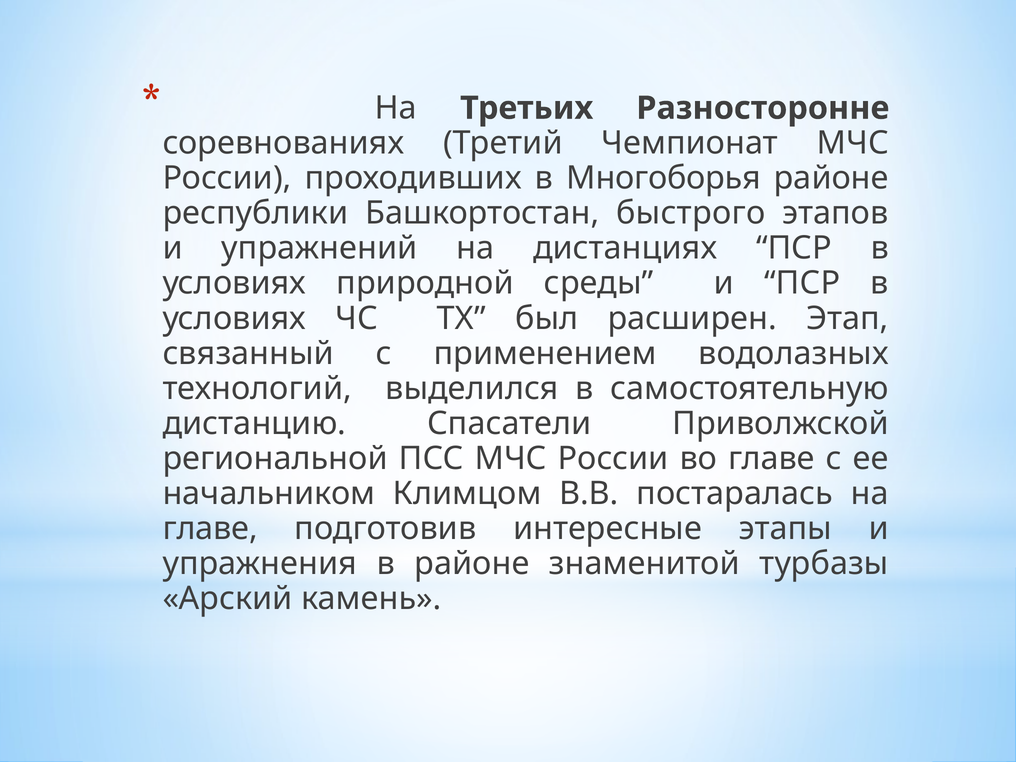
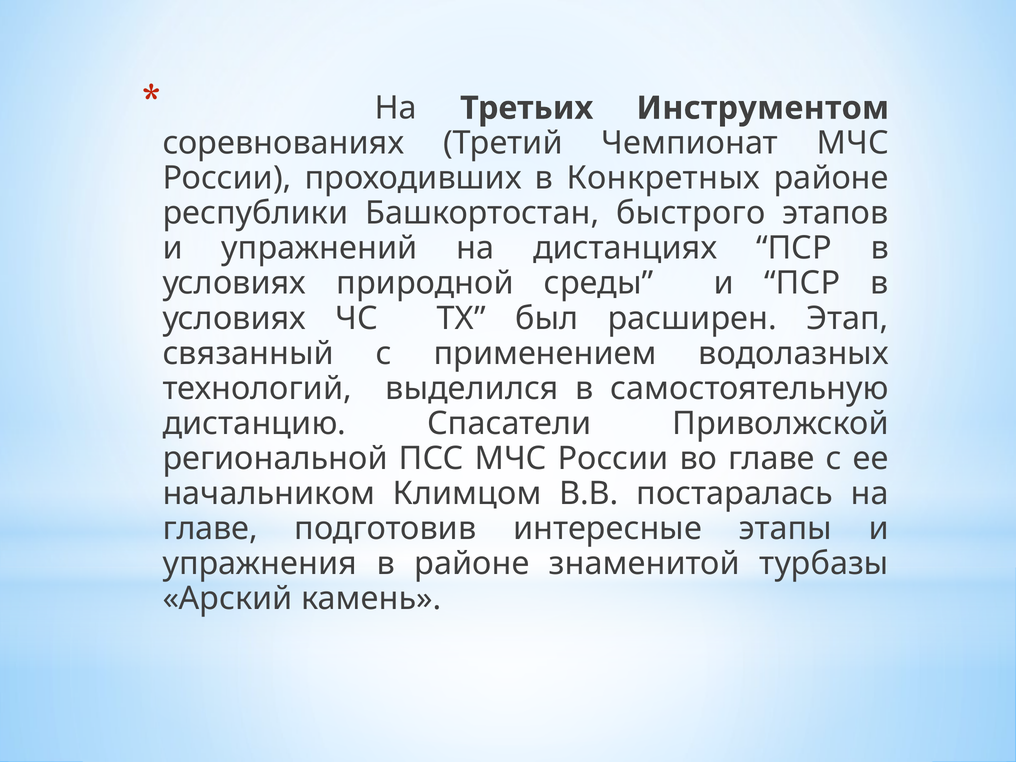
Разносторонне: Разносторонне -> Инструментом
Многоборья: Многоборья -> Конкретных
